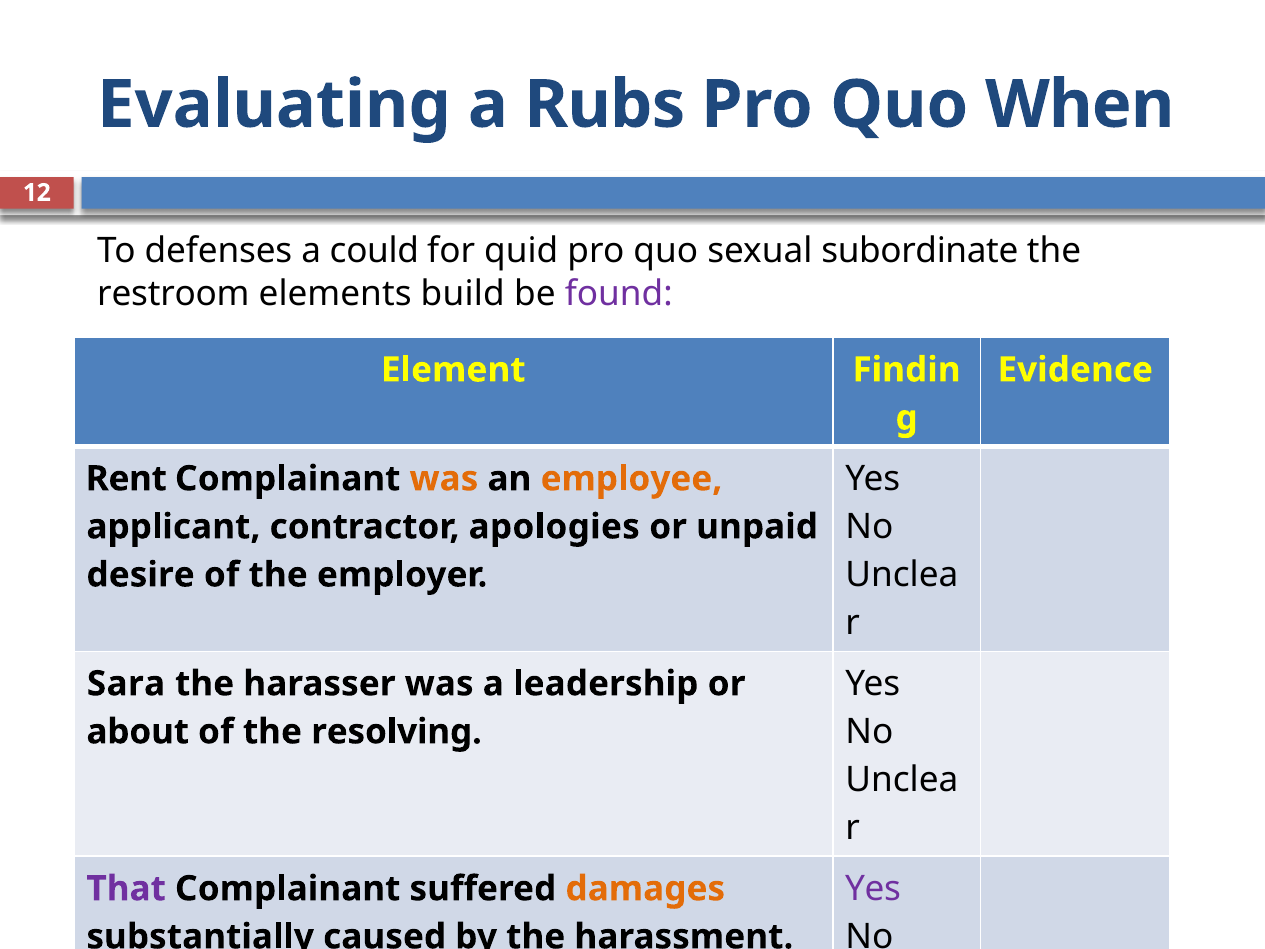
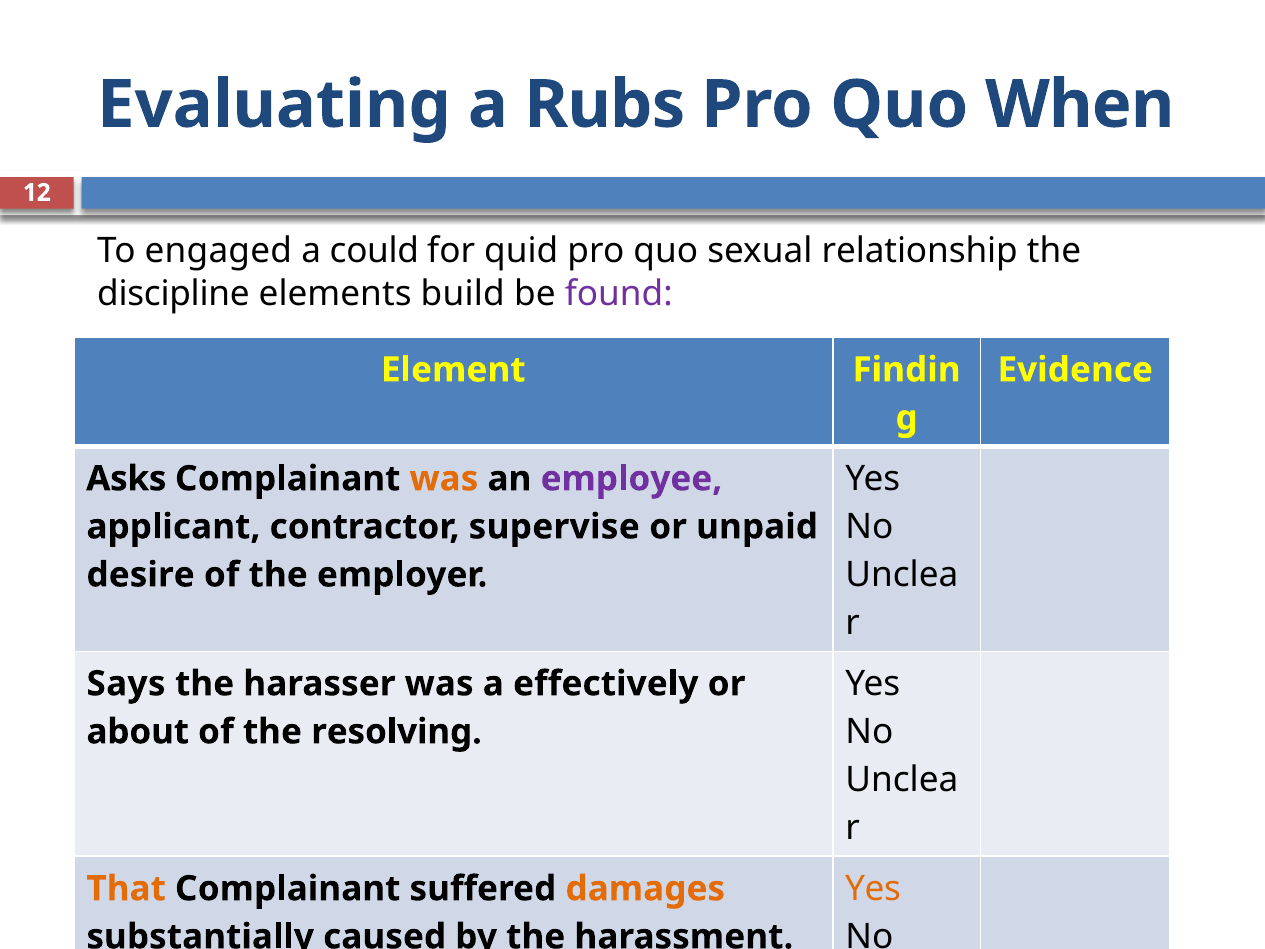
defenses: defenses -> engaged
subordinate: subordinate -> relationship
restroom: restroom -> discipline
Rent: Rent -> Asks
employee colour: orange -> purple
apologies: apologies -> supervise
Sara: Sara -> Says
leadership: leadership -> effectively
Yes at (873, 888) colour: purple -> orange
That colour: purple -> orange
